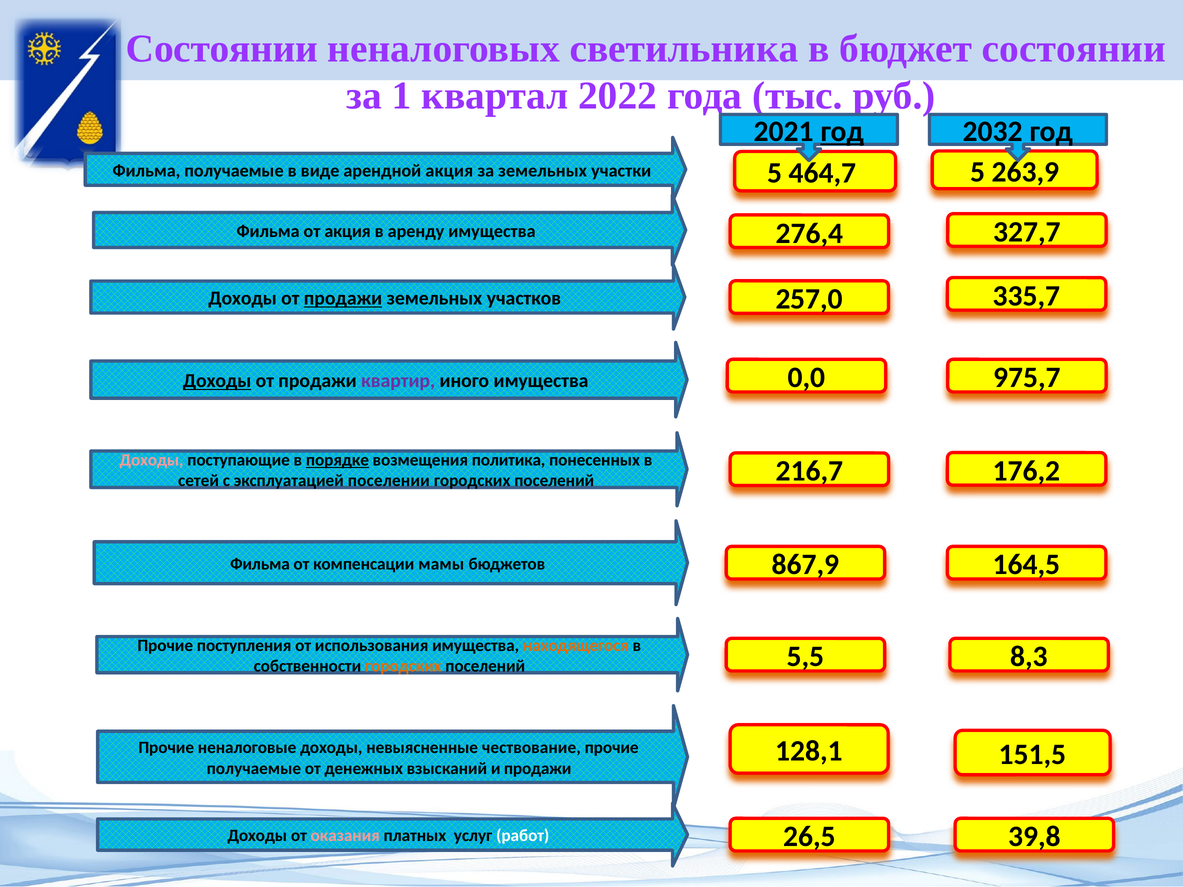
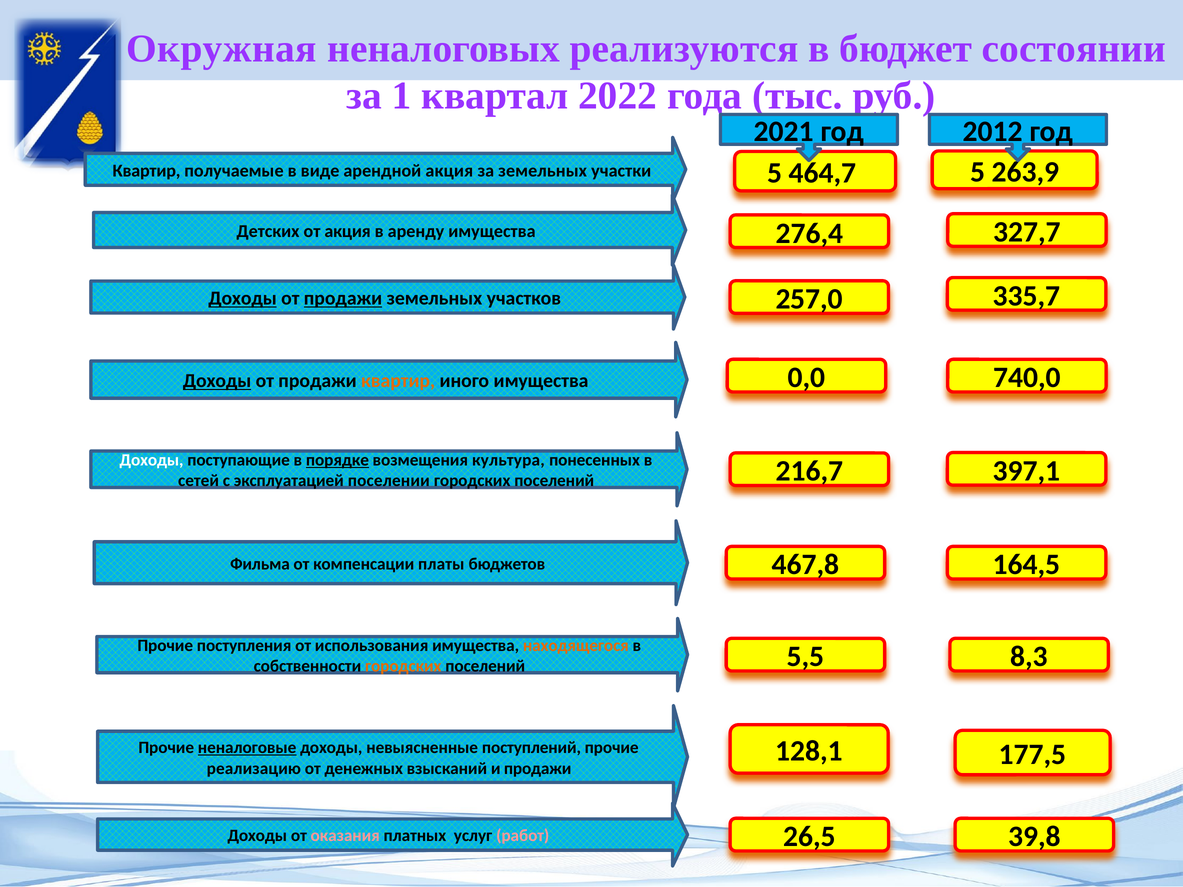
Состоянии at (222, 49): Состоянии -> Окружная
светильника: светильника -> реализуются
год at (842, 132) underline: present -> none
2032: 2032 -> 2012
Фильма at (146, 171): Фильма -> Квартир
Фильма at (268, 231): Фильма -> Детских
Доходы at (243, 299) underline: none -> present
975,7: 975,7 -> 740,0
квартир at (398, 381) colour: purple -> orange
Доходы at (152, 460) colour: pink -> white
политика: политика -> культура
176,2: 176,2 -> 397,1
867,9: 867,9 -> 467,8
мамы: мамы -> платы
неналоговые underline: none -> present
чествование: чествование -> поступлений
151,5: 151,5 -> 177,5
получаемые at (254, 769): получаемые -> реализацию
работ colour: white -> pink
